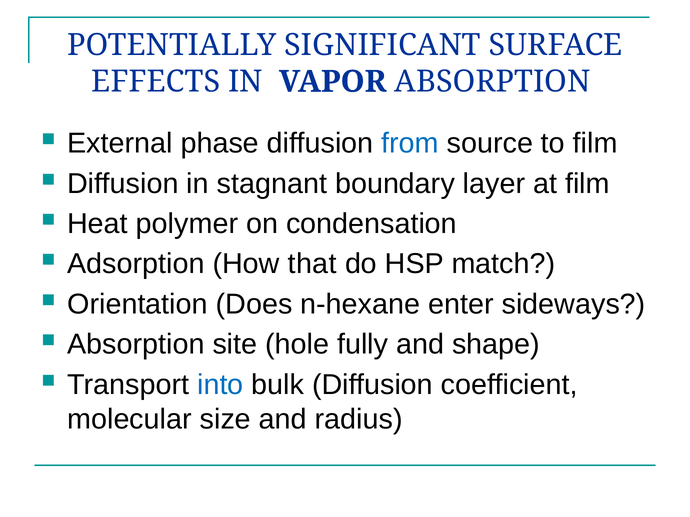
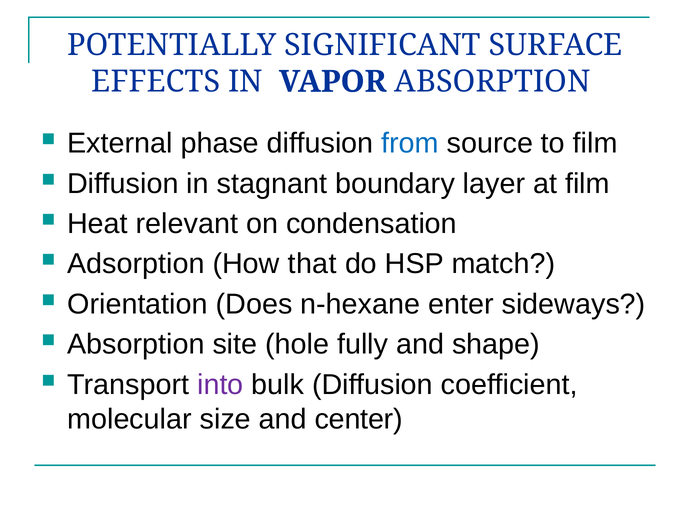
polymer: polymer -> relevant
into colour: blue -> purple
radius: radius -> center
